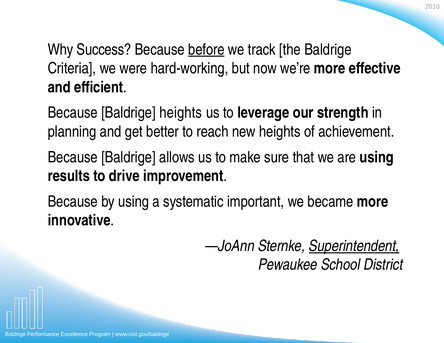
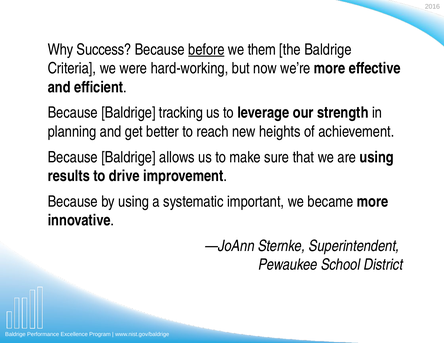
track: track -> them
Baldrige heights: heights -> tracking
Superintendent underline: present -> none
